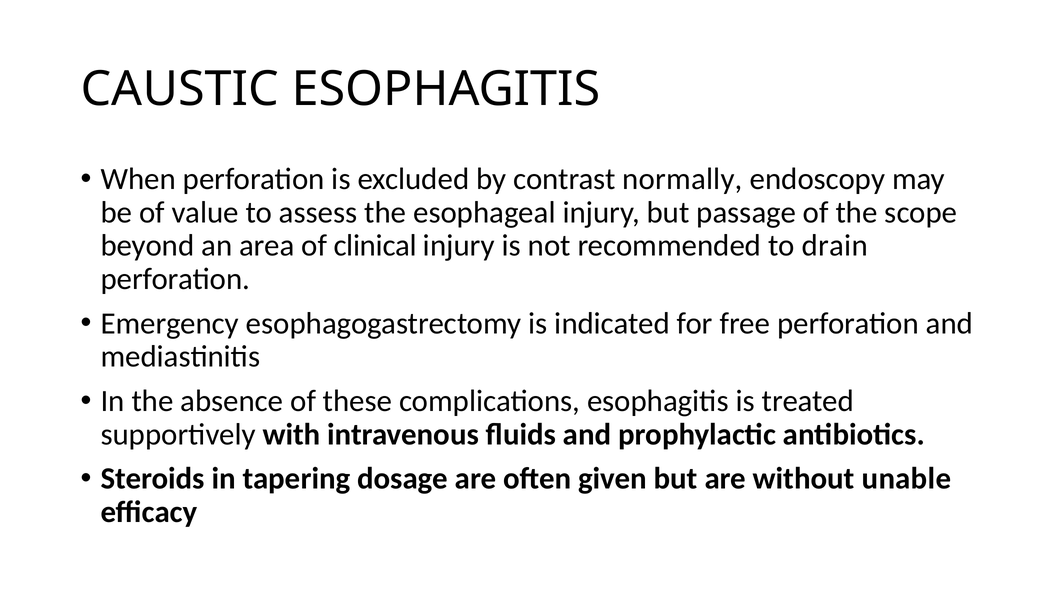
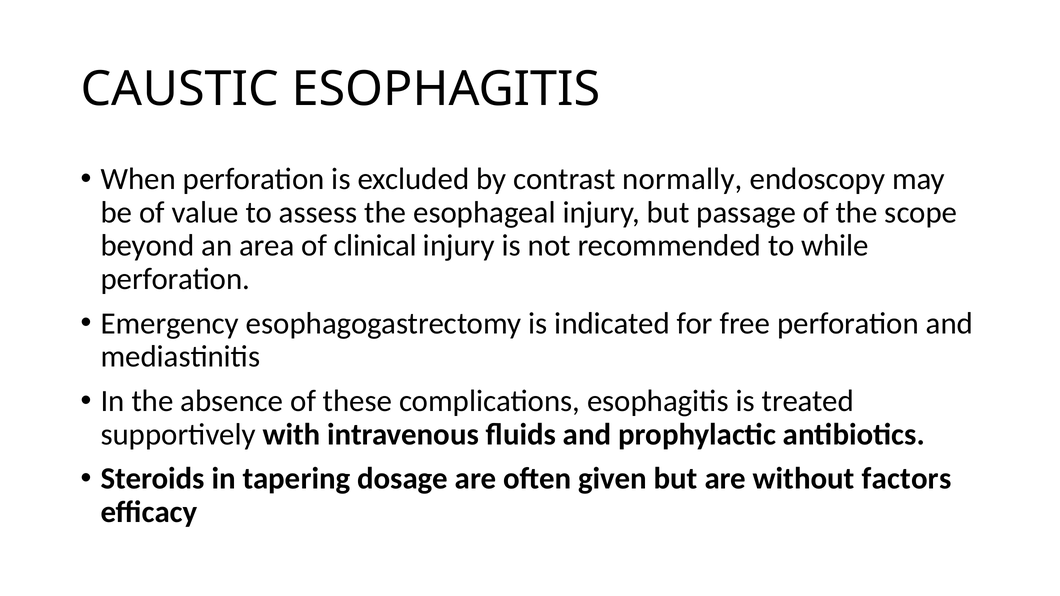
drain: drain -> while
unable: unable -> factors
